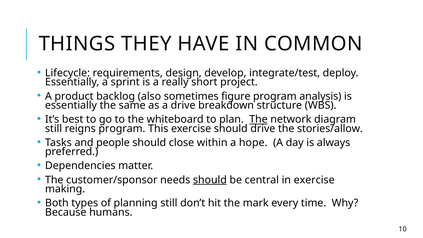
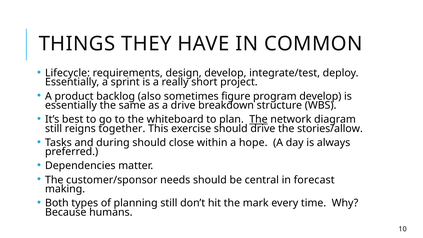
program analysis: analysis -> develop
reigns program: program -> together
people: people -> during
should at (210, 180) underline: present -> none
in exercise: exercise -> forecast
